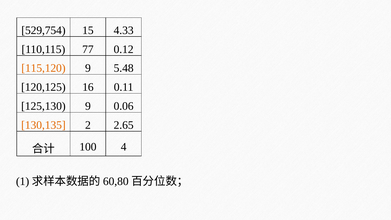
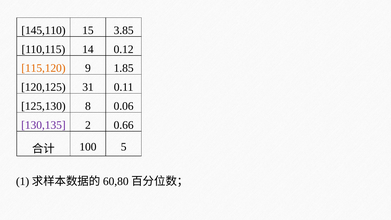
529,754: 529,754 -> 145,110
4.33: 4.33 -> 3.85
77: 77 -> 14
5.48: 5.48 -> 1.85
16: 16 -> 31
125,130 9: 9 -> 8
130,135 colour: orange -> purple
2.65: 2.65 -> 0.66
4: 4 -> 5
